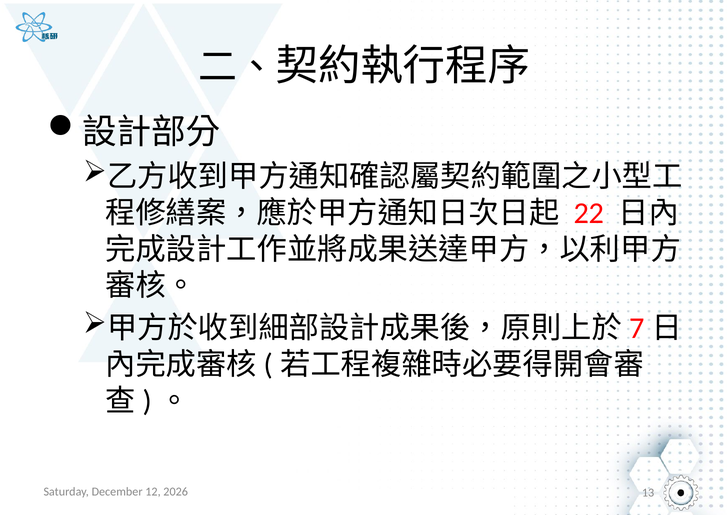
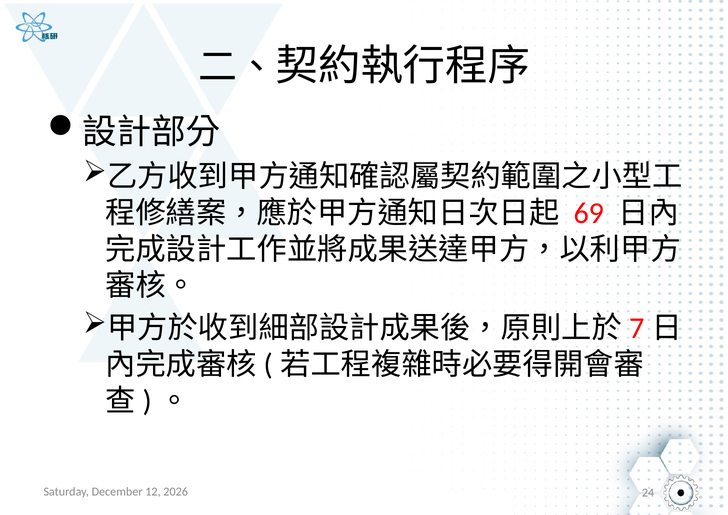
22: 22 -> 69
13: 13 -> 24
